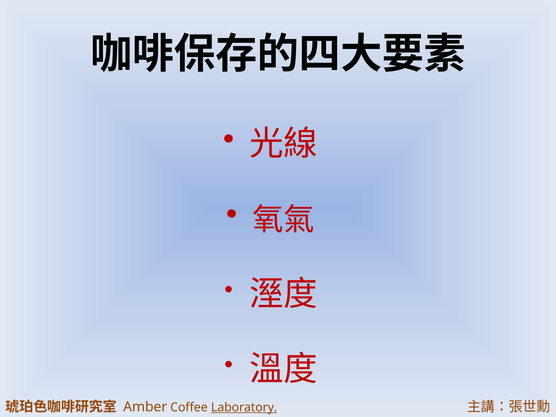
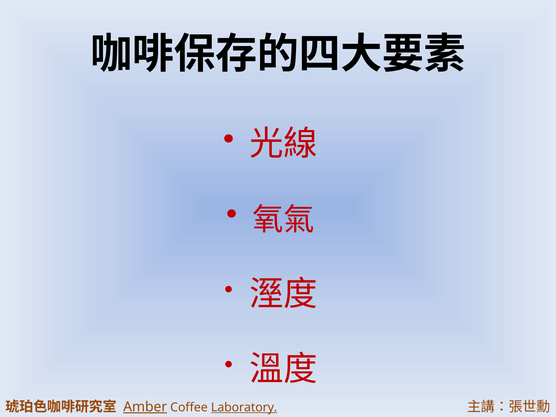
Amber underline: none -> present
